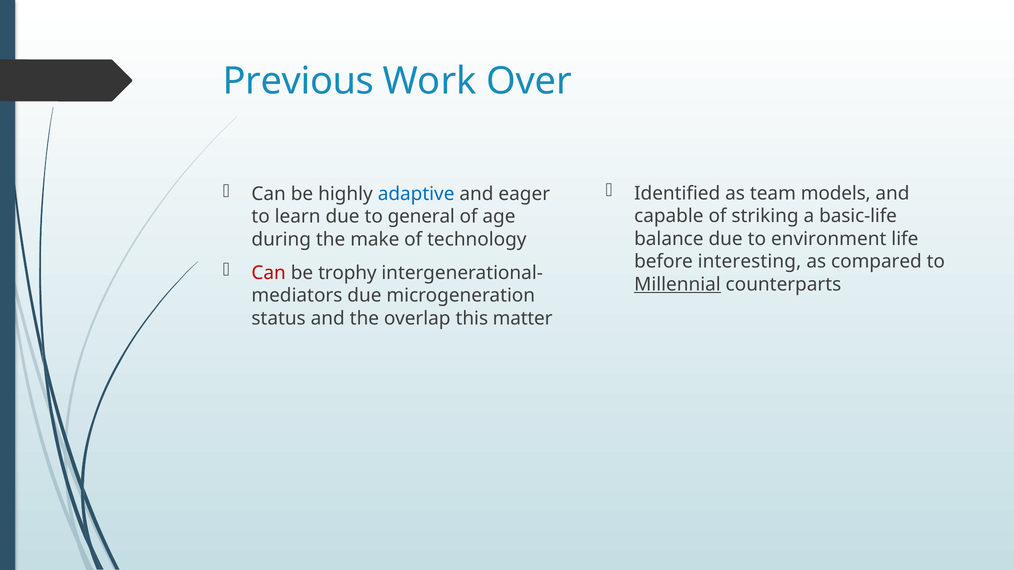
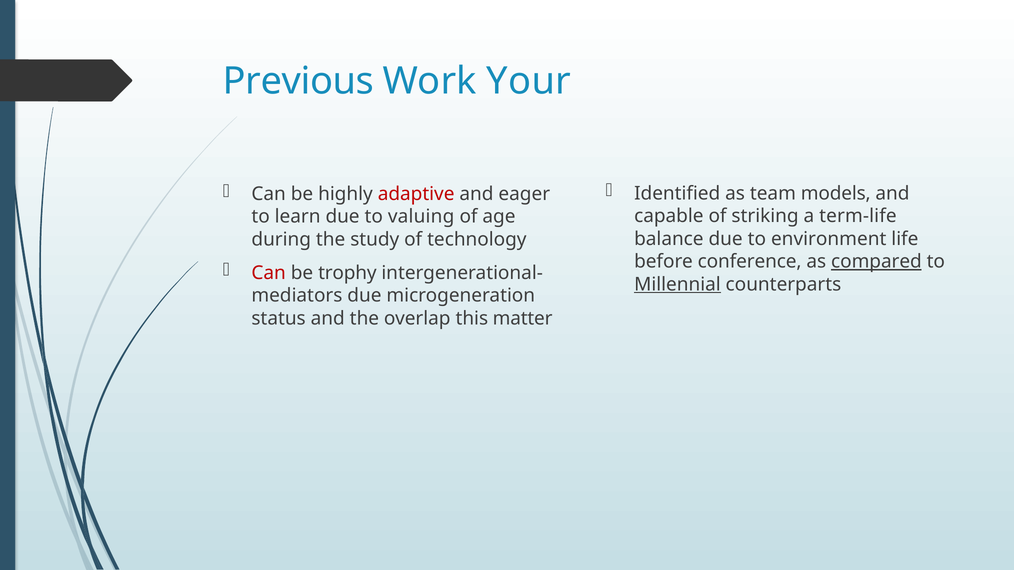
Over: Over -> Your
adaptive colour: blue -> red
basic-life: basic-life -> term-life
general: general -> valuing
make: make -> study
interesting: interesting -> conference
compared underline: none -> present
